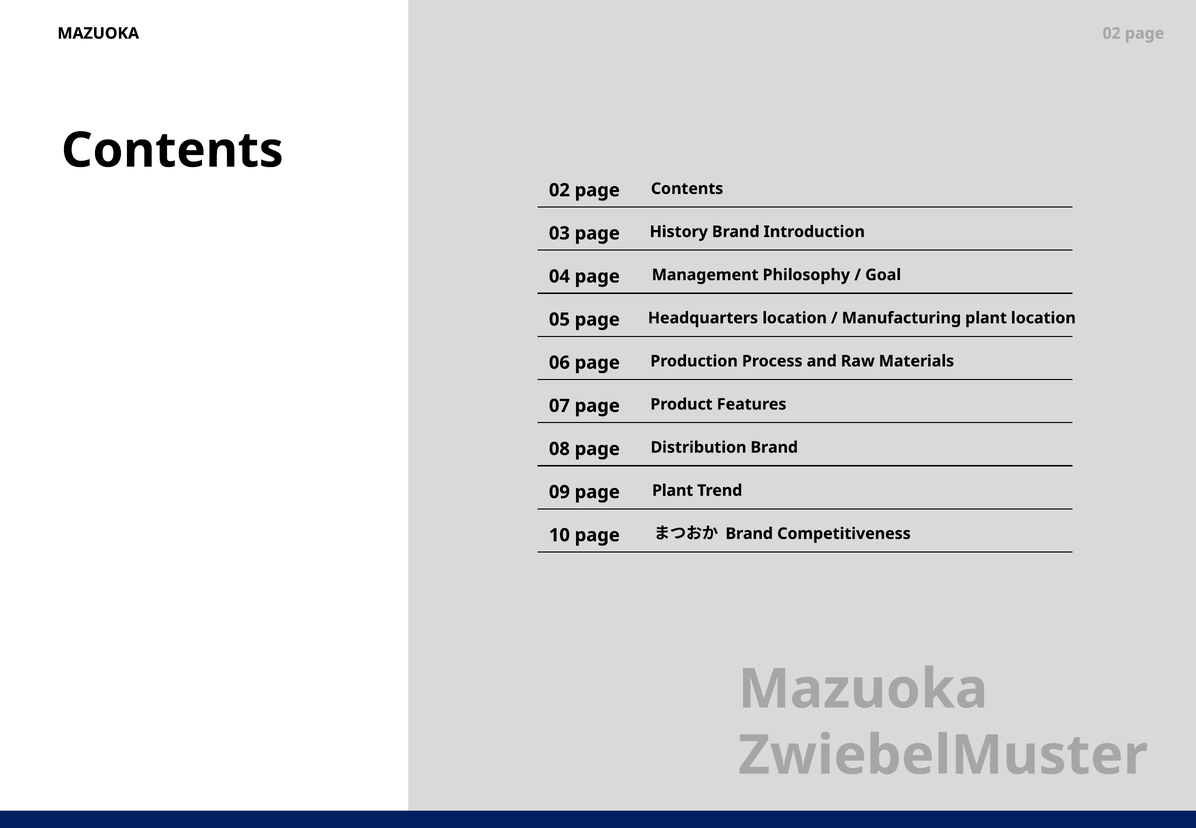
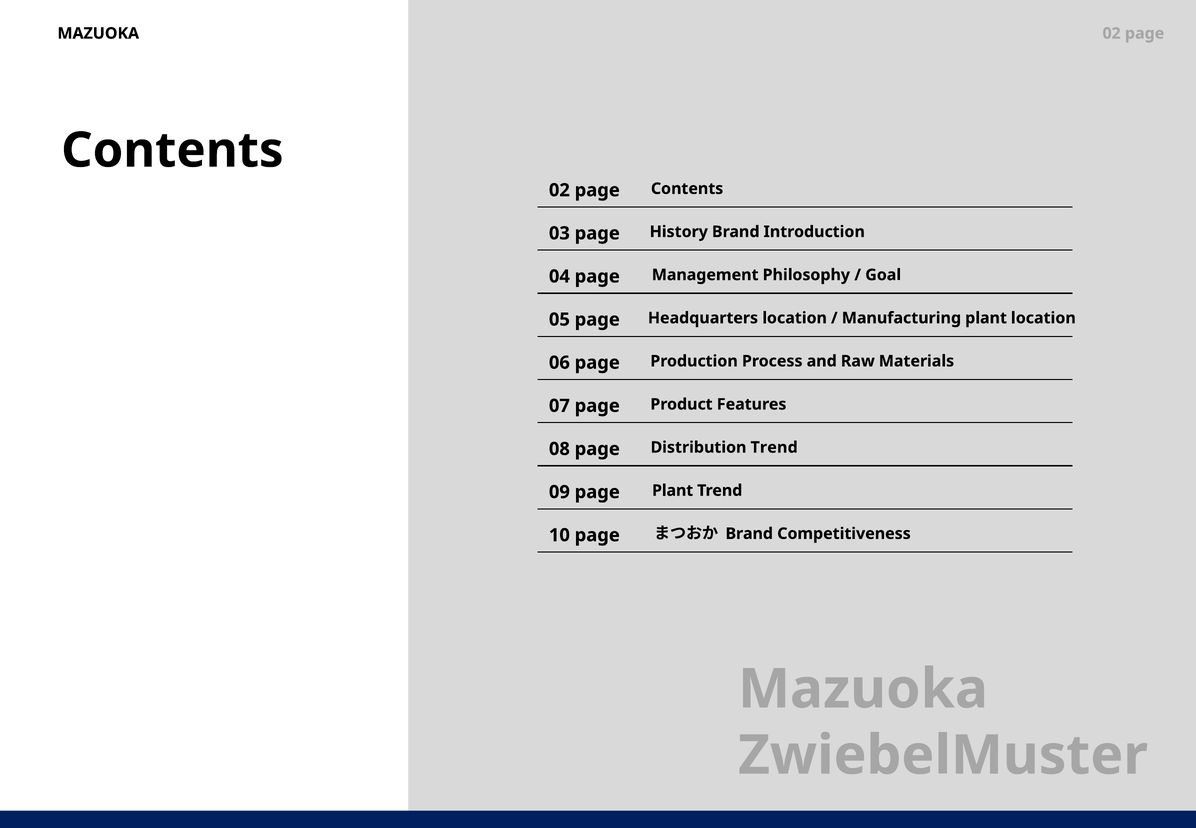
Distribution Brand: Brand -> Trend
